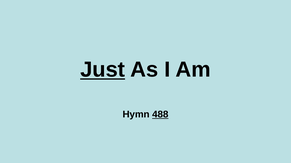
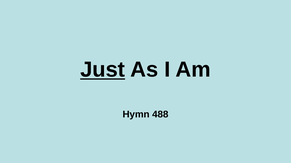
488 underline: present -> none
